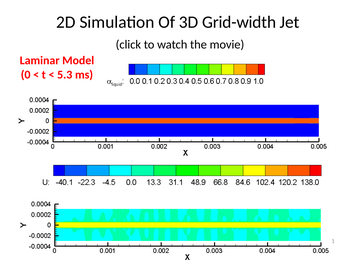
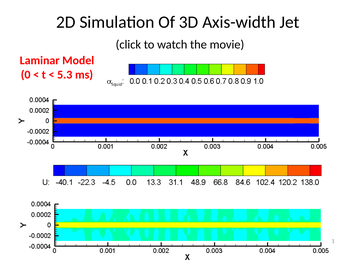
Grid-width: Grid-width -> Axis-width
